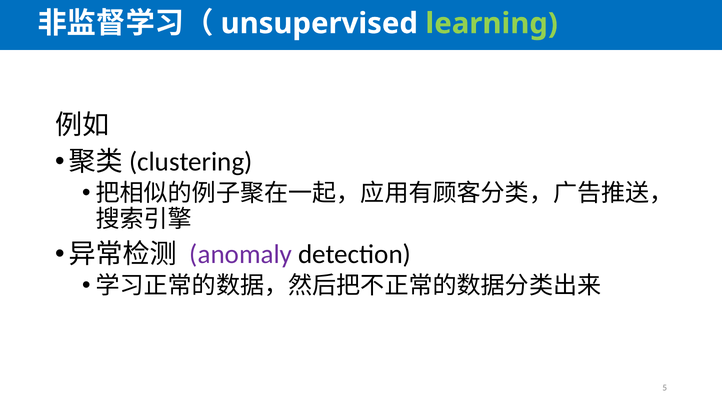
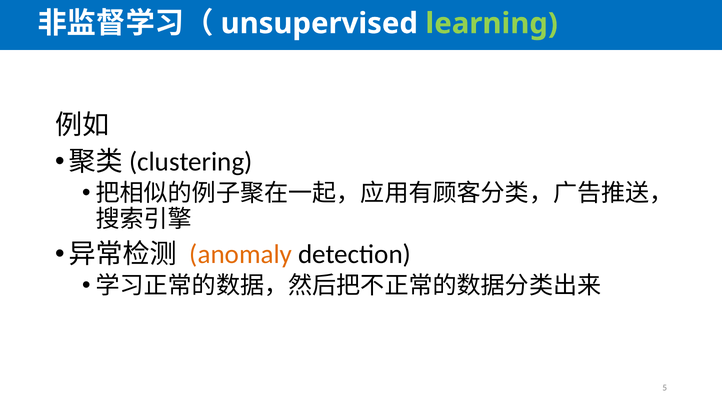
anomaly colour: purple -> orange
